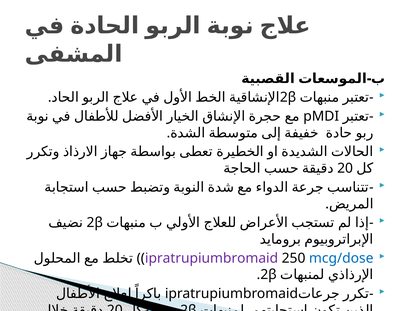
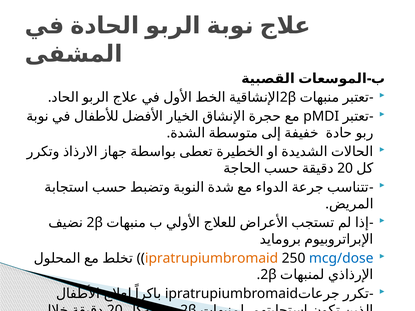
ipratrupiumbromaid at (212, 258) colour: purple -> orange
